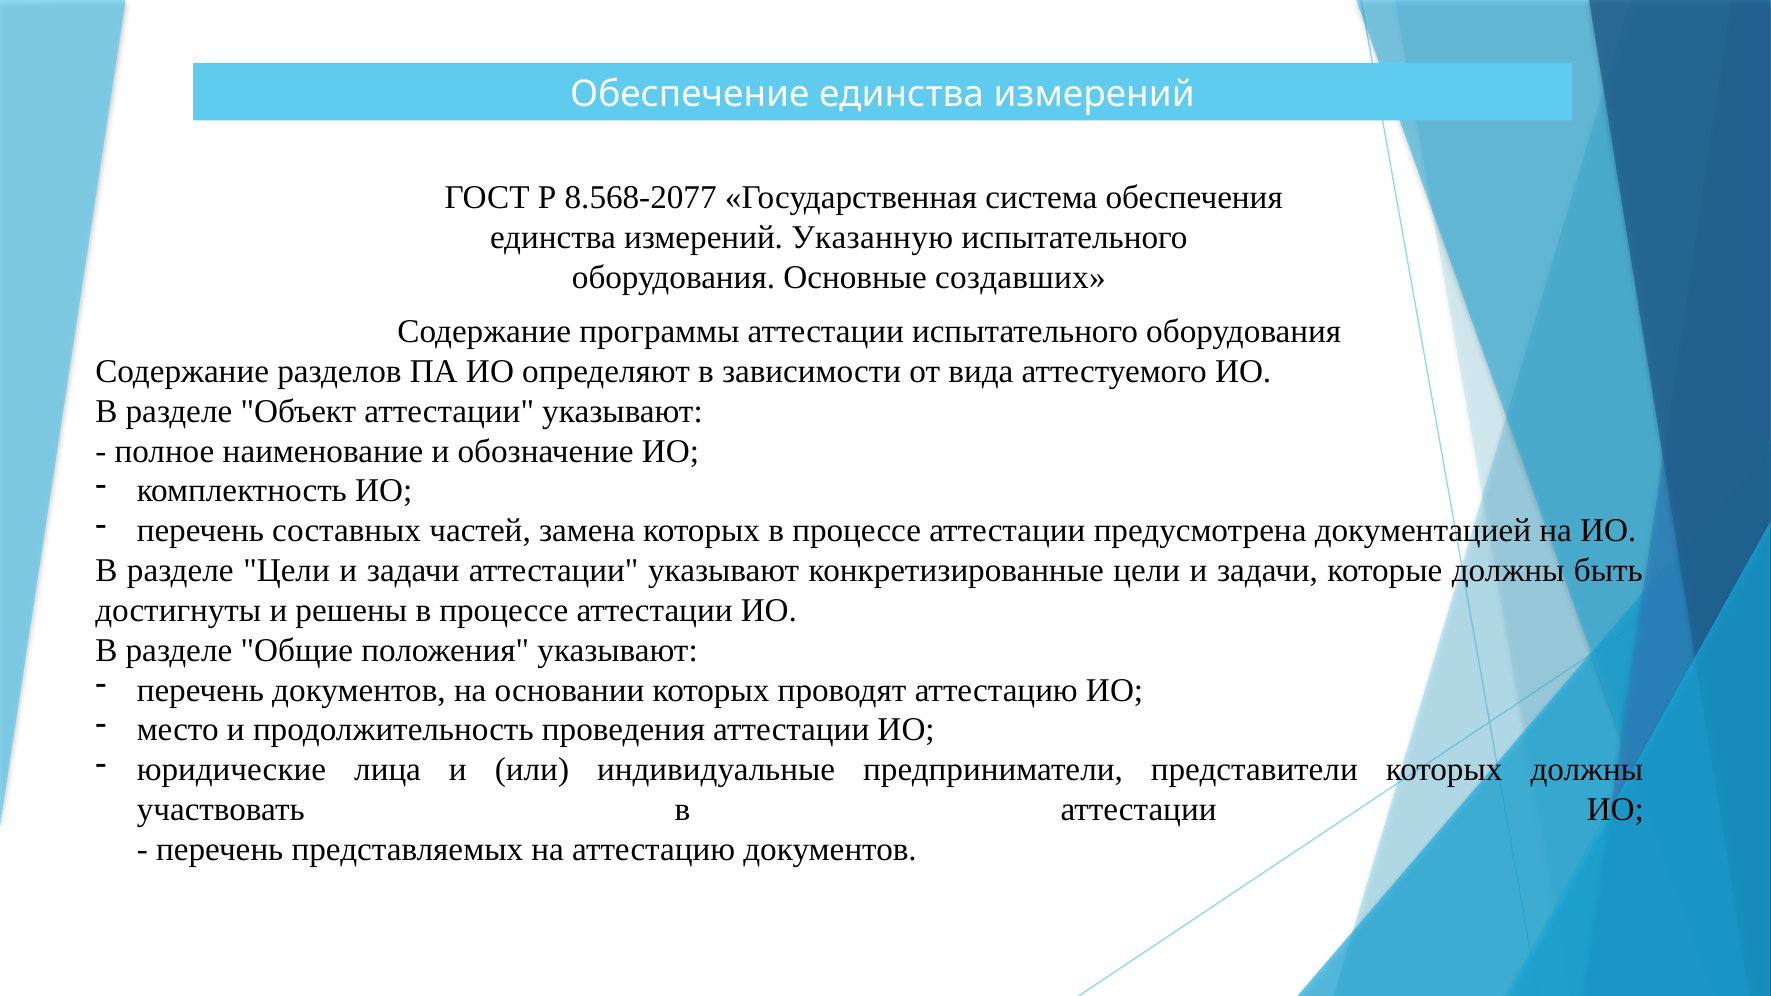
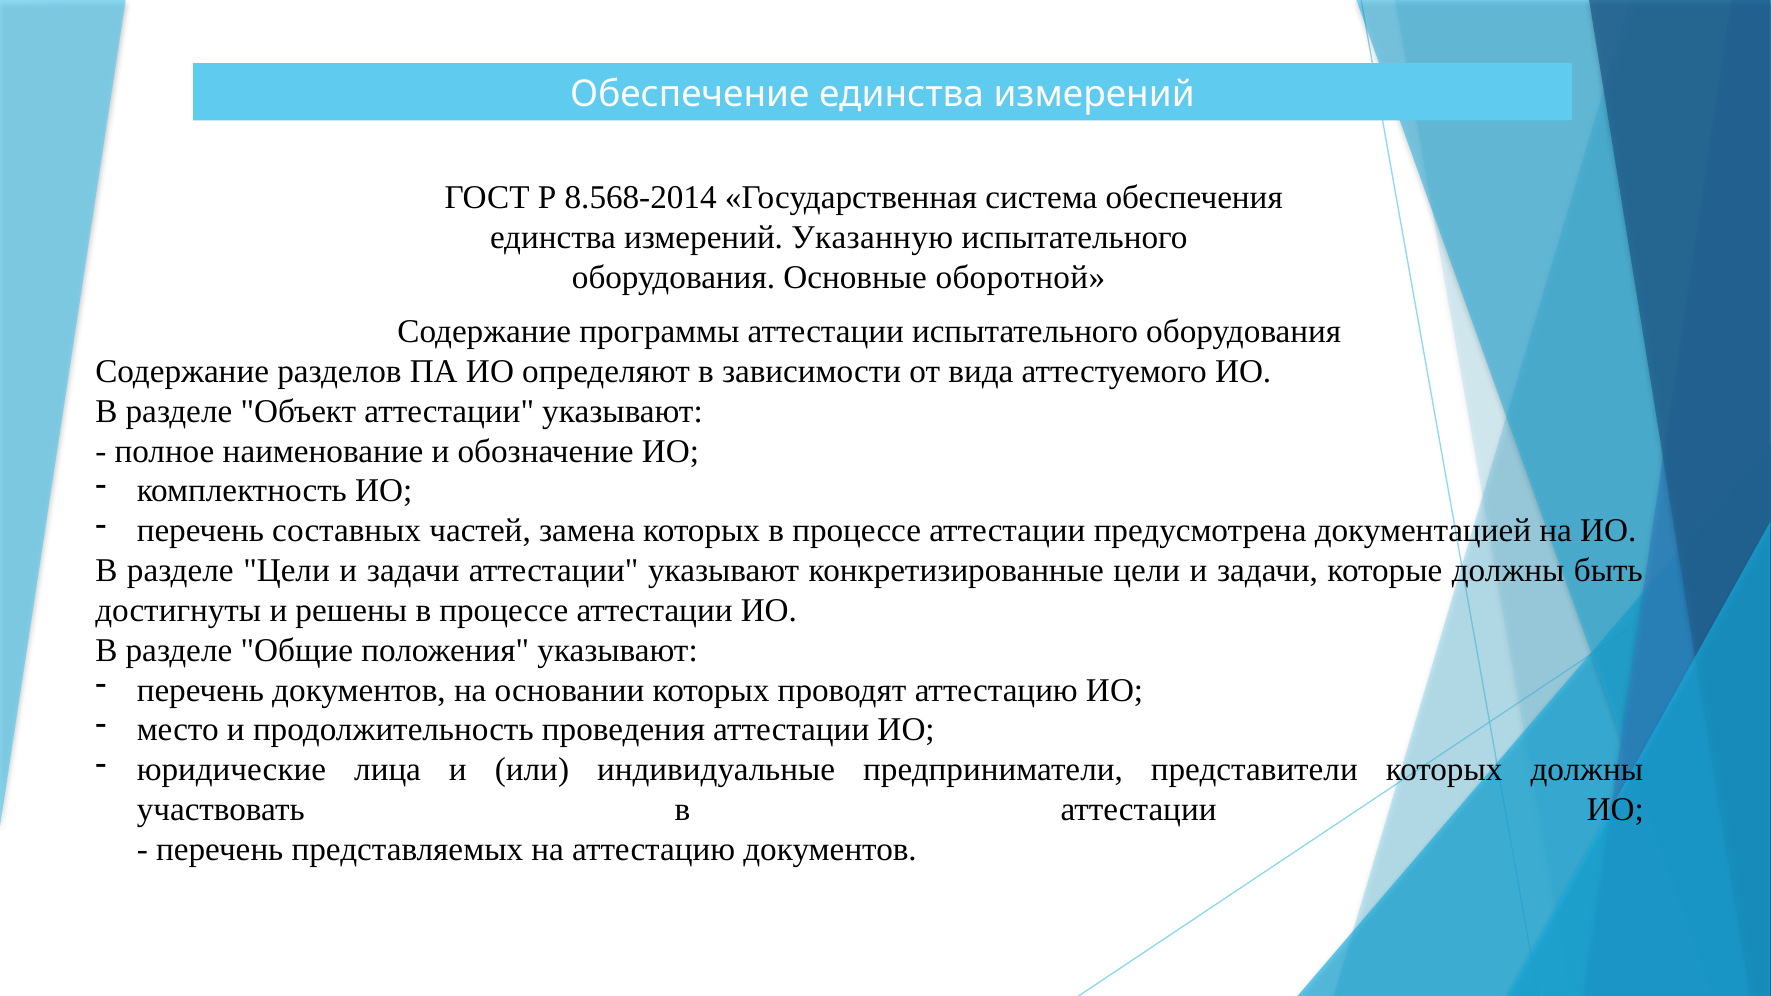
8.568-2077: 8.568-2077 -> 8.568-2014
создавших: создавших -> оборотной
